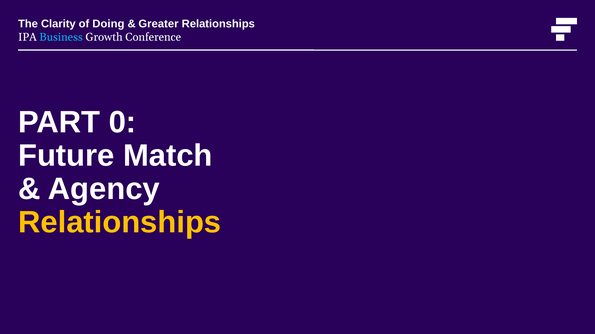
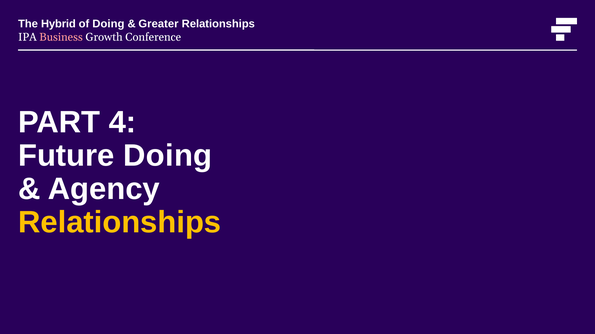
Clarity: Clarity -> Hybrid
Business colour: light blue -> pink
0: 0 -> 4
Future Match: Match -> Doing
